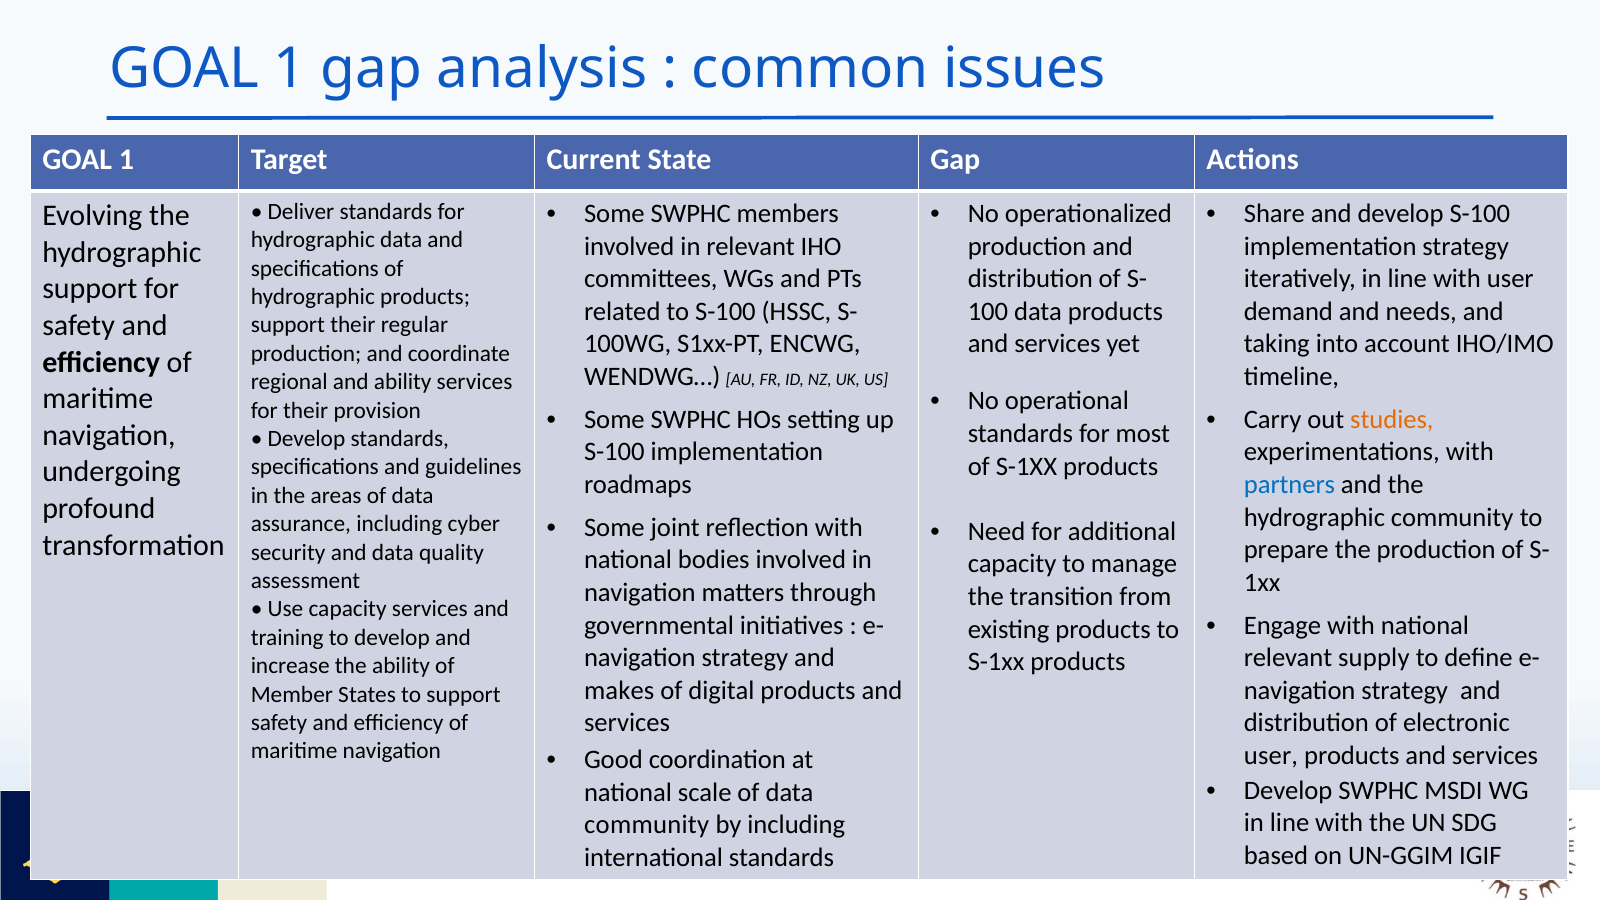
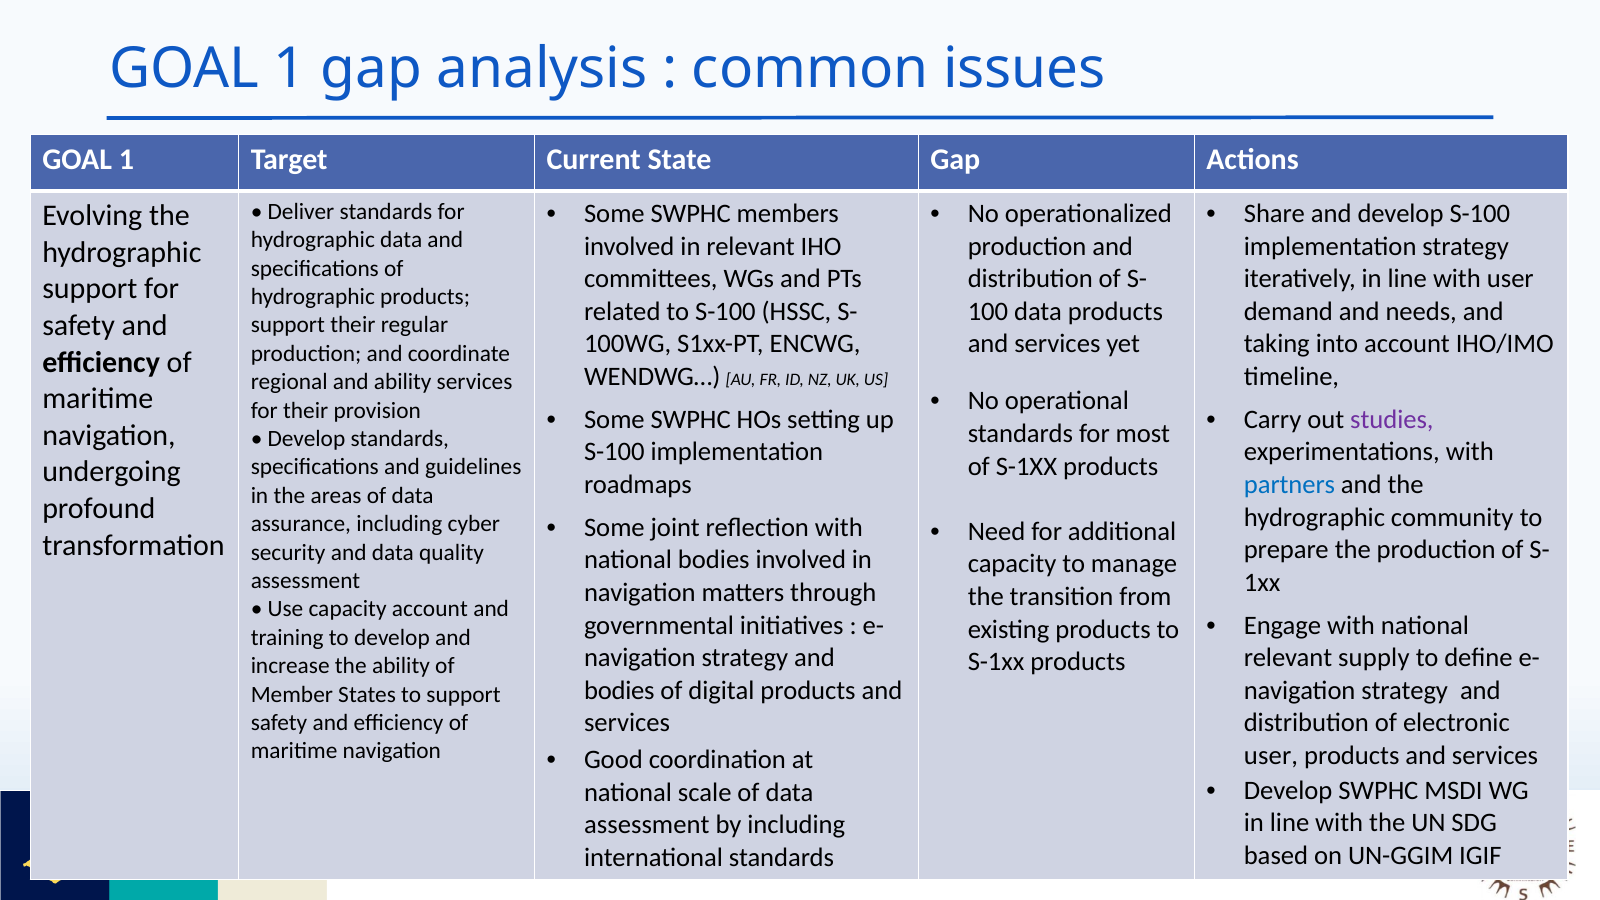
studies colour: orange -> purple
capacity services: services -> account
makes at (619, 691): makes -> bodies
community at (647, 825): community -> assessment
